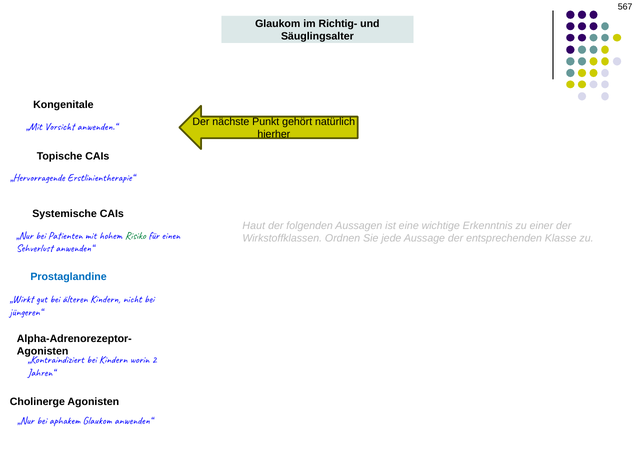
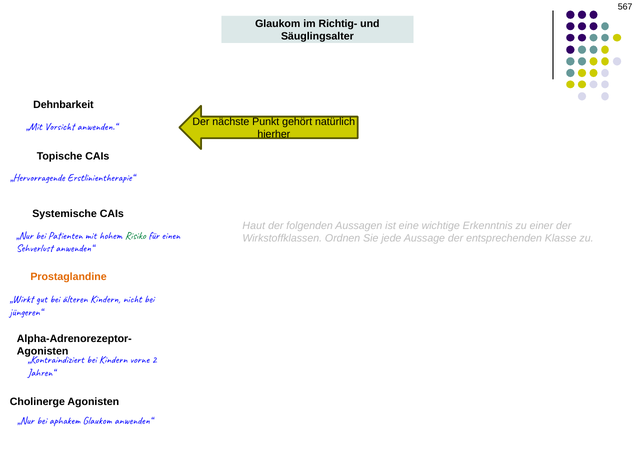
Kongenitale: Kongenitale -> Dehnbarkeit
Prostaglandine colour: blue -> orange
worin: worin -> vorne
